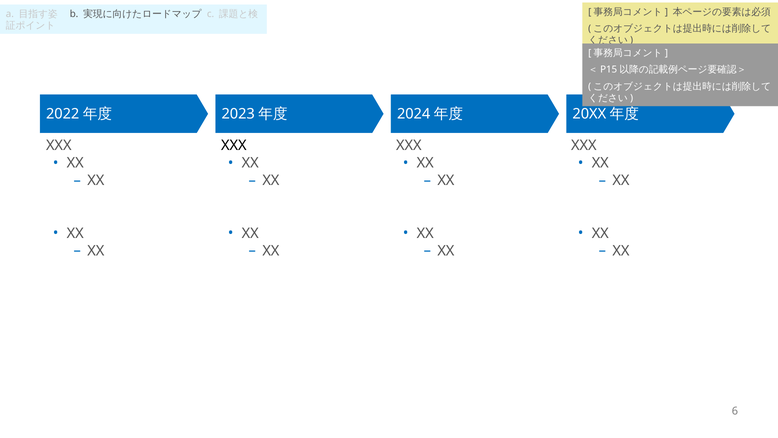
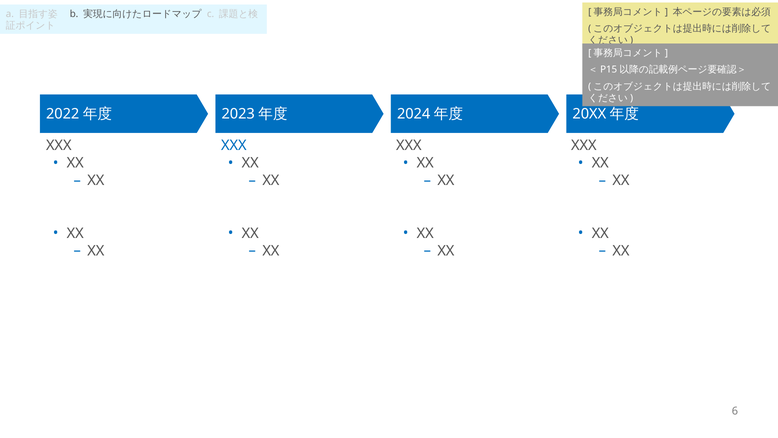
XXX at (234, 145) colour: black -> blue
